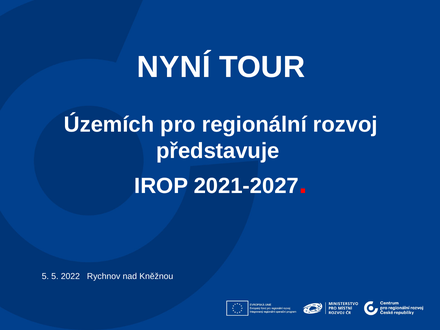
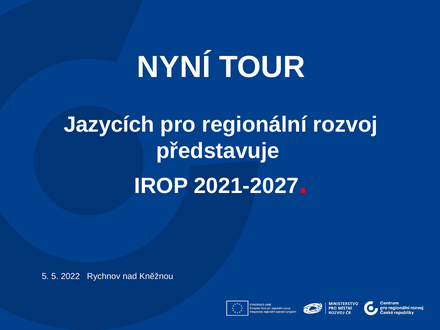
Územích: Územích -> Jazycích
